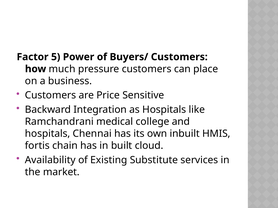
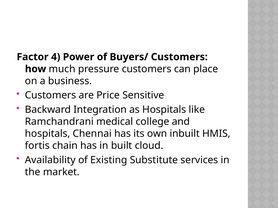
5: 5 -> 4
